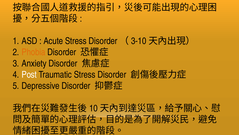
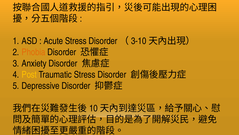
Post colour: white -> yellow
